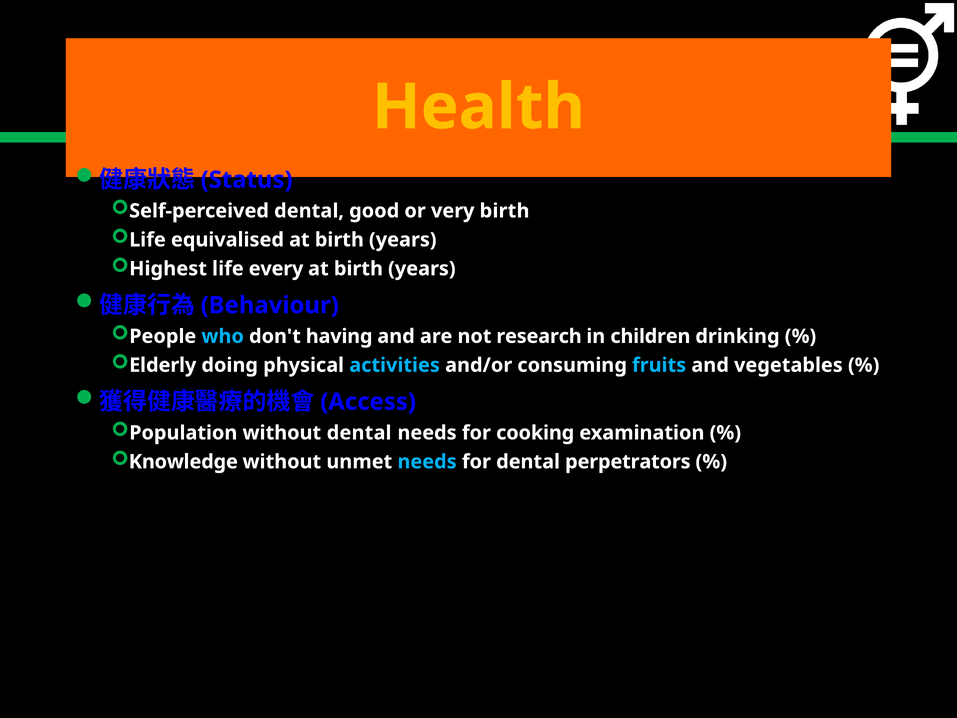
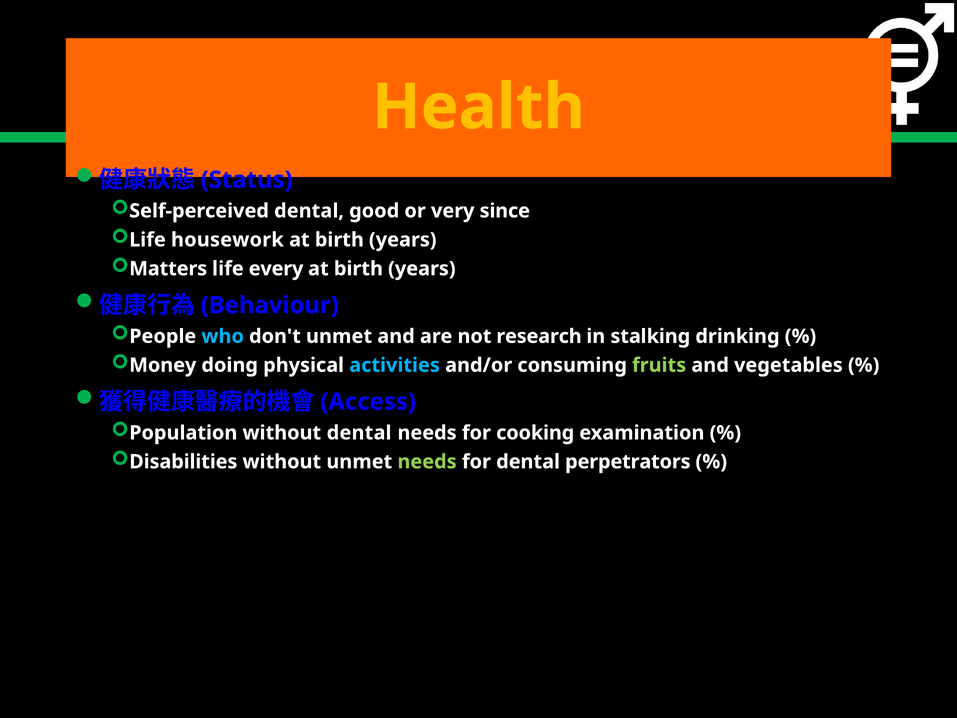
very birth: birth -> since
equivalised: equivalised -> housework
Highest: Highest -> Matters
don't having: having -> unmet
children: children -> stalking
Elderly: Elderly -> Money
fruits colour: light blue -> light green
Knowledge: Knowledge -> Disabilities
needs at (427, 462) colour: light blue -> light green
